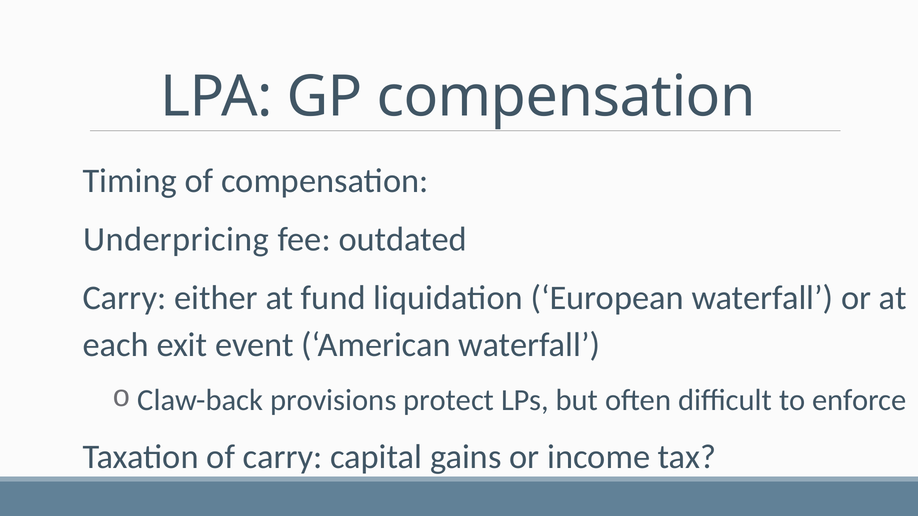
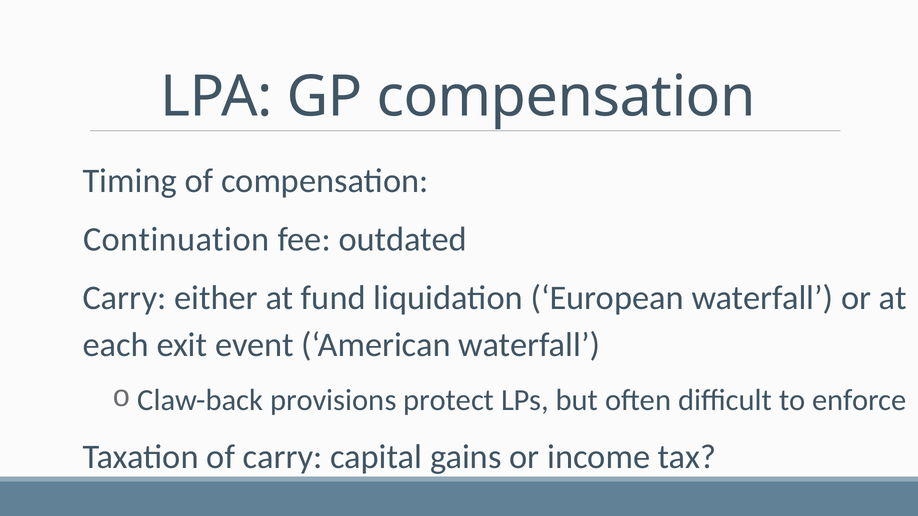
Underpricing: Underpricing -> Continuation
